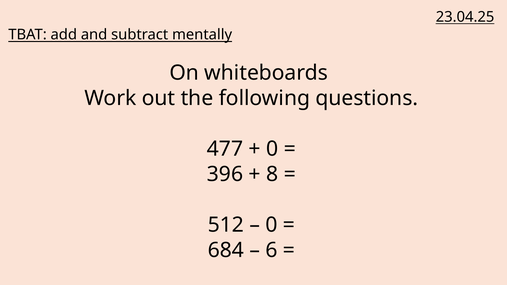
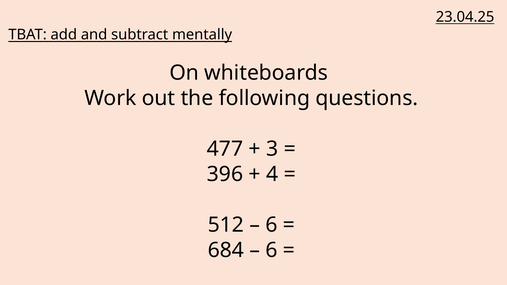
0 at (272, 149): 0 -> 3
8: 8 -> 4
0 at (271, 225): 0 -> 6
